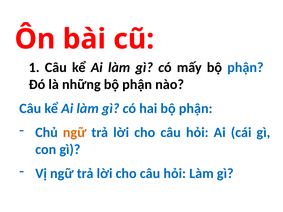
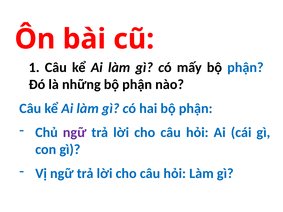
ngữ at (75, 133) colour: orange -> purple
